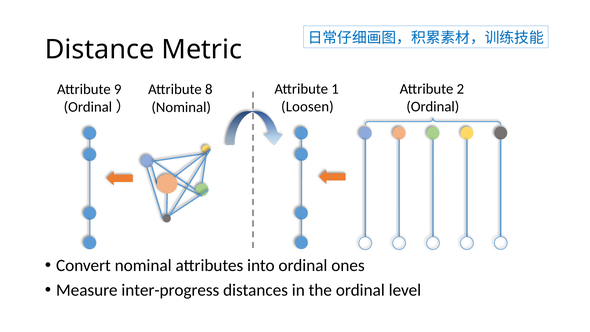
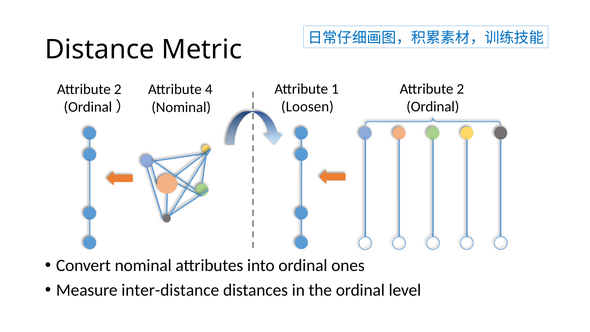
9 at (118, 89): 9 -> 2
8: 8 -> 4
inter-progress: inter-progress -> inter-distance
